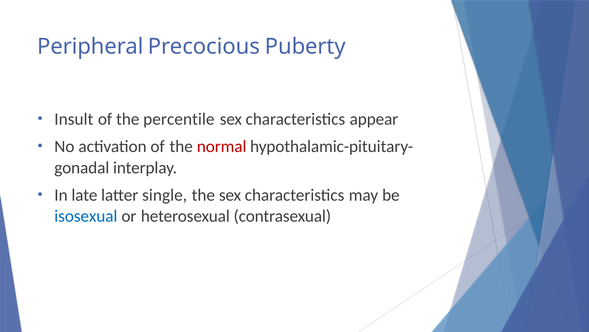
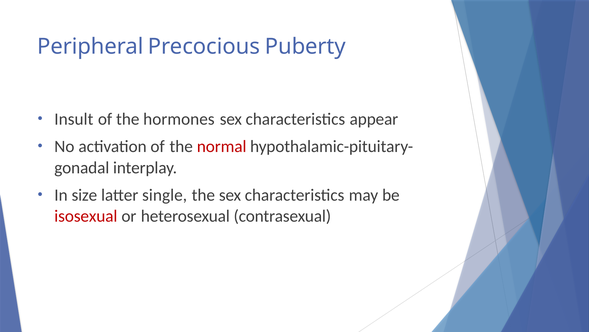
percentile: percentile -> hormones
late: late -> size
isosexual colour: blue -> red
